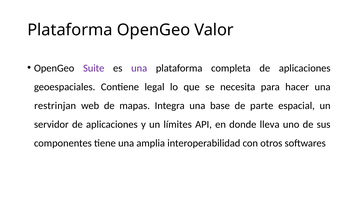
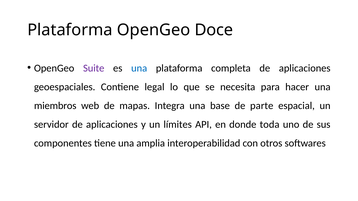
Valor: Valor -> Doce
una at (139, 68) colour: purple -> blue
restrinjan: restrinjan -> miembros
lleva: lleva -> toda
